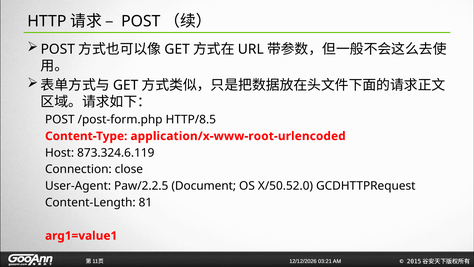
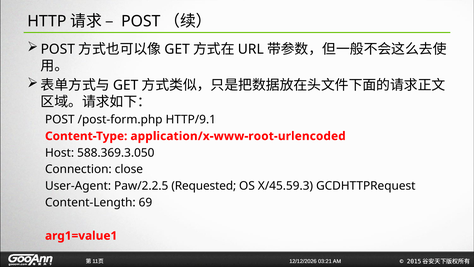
HTTP/8.5: HTTP/8.5 -> HTTP/9.1
873.324.6.119: 873.324.6.119 -> 588.369.3.050
Document: Document -> Requested
X/50.52.0: X/50.52.0 -> X/45.59.3
81: 81 -> 69
